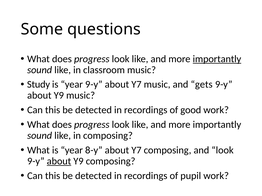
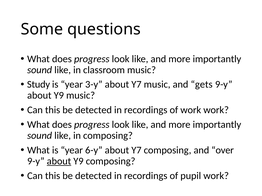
importantly at (217, 59) underline: present -> none
year 9-y: 9-y -> 3-y
of good: good -> work
8-y: 8-y -> 6-y
and look: look -> over
